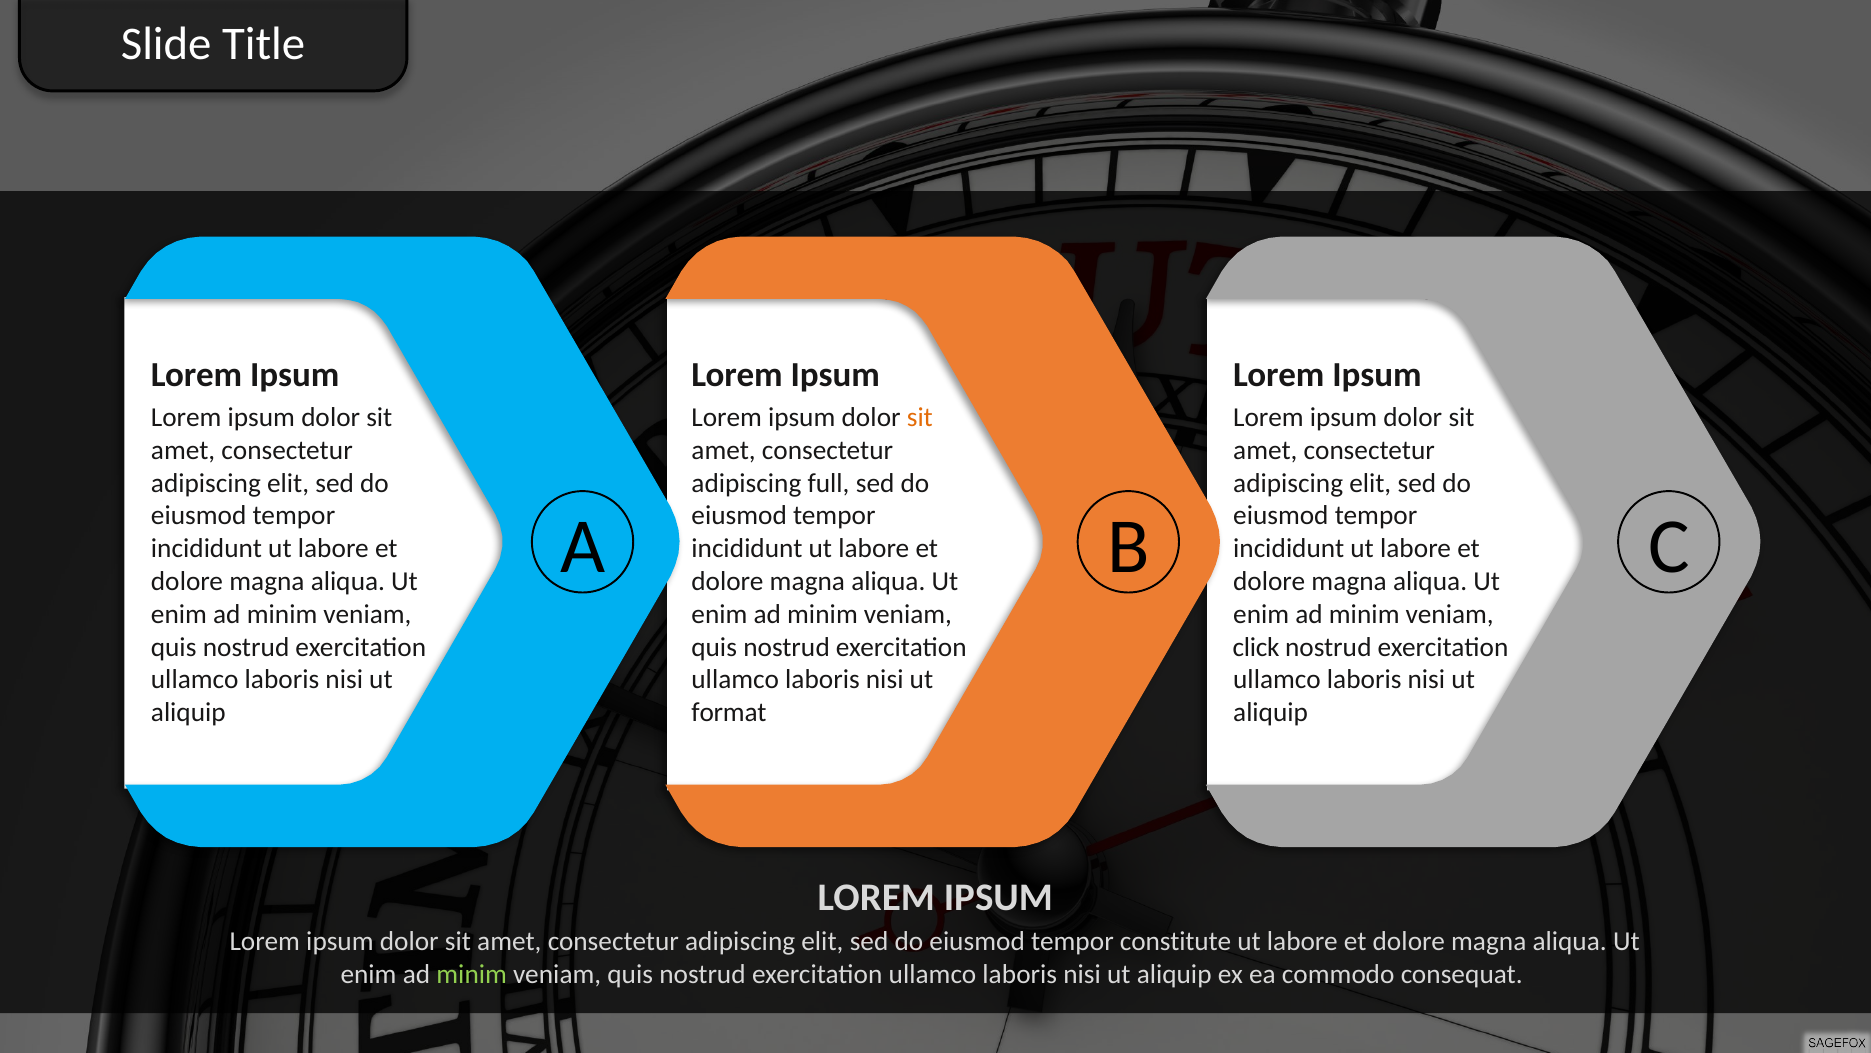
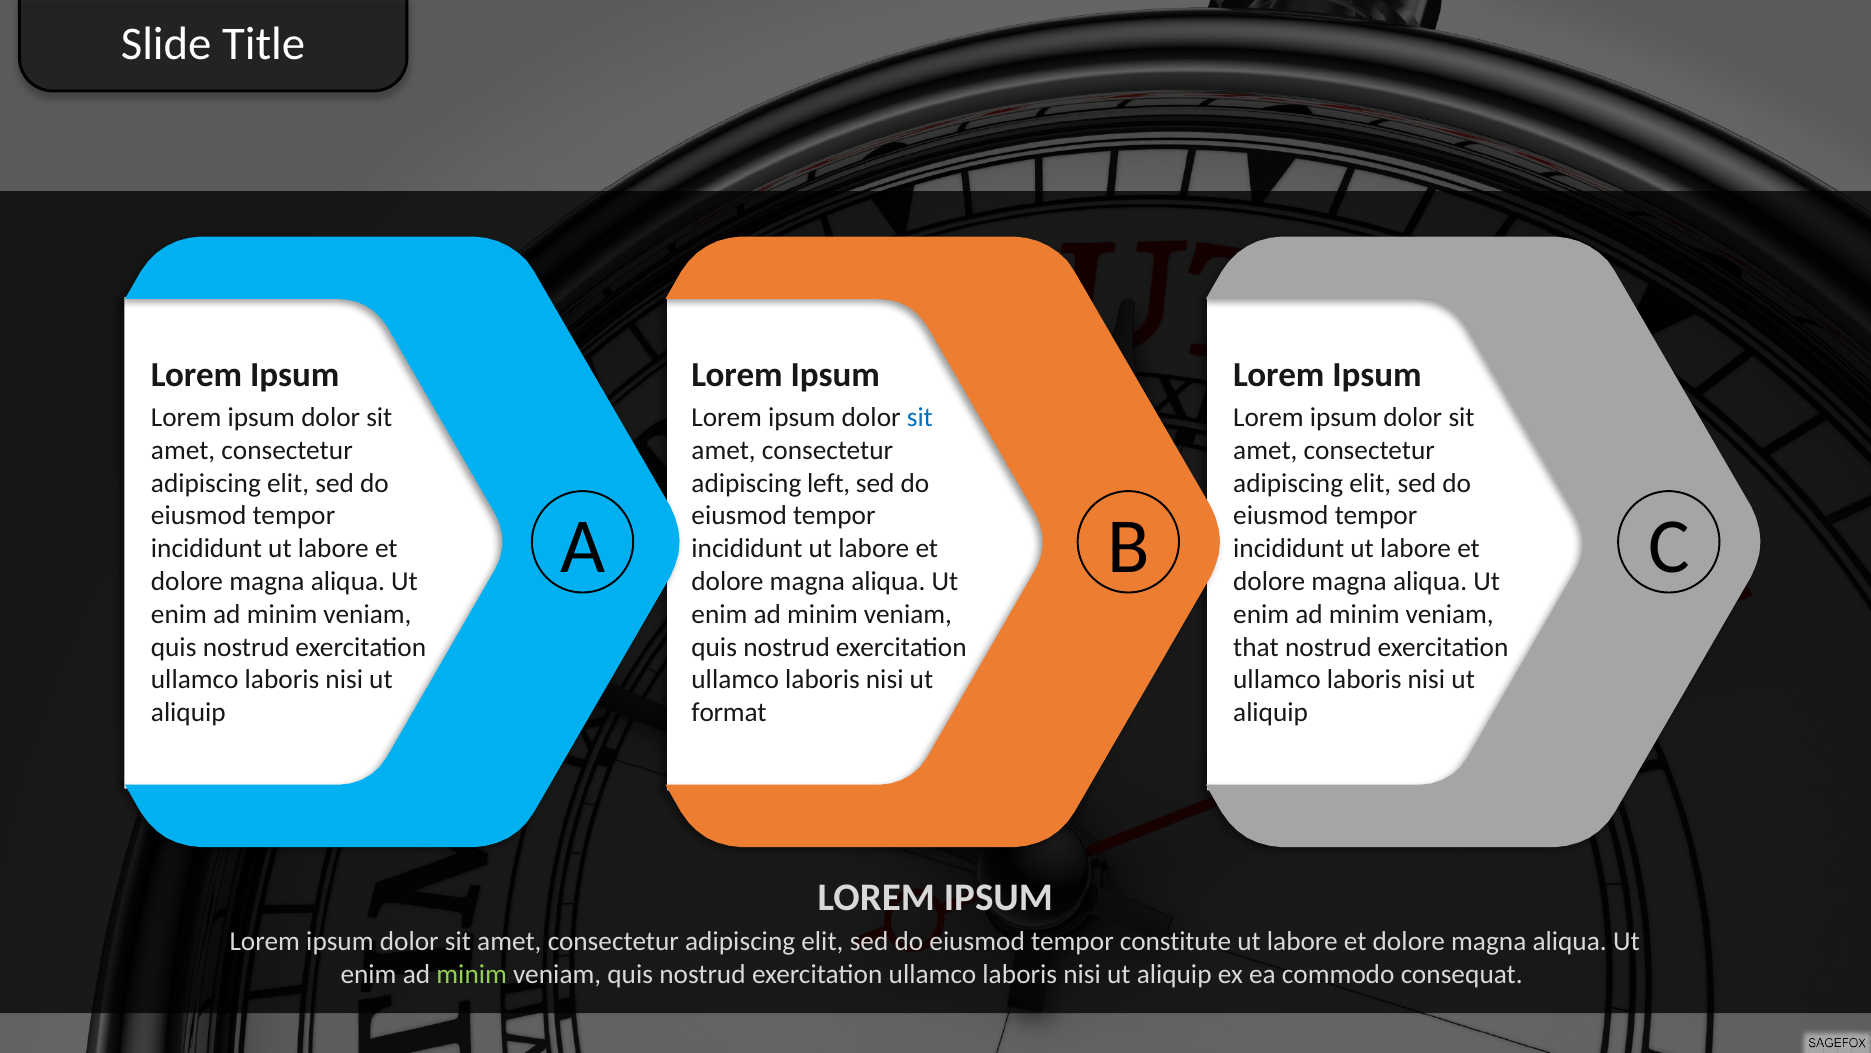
sit at (920, 417) colour: orange -> blue
full: full -> left
click: click -> that
